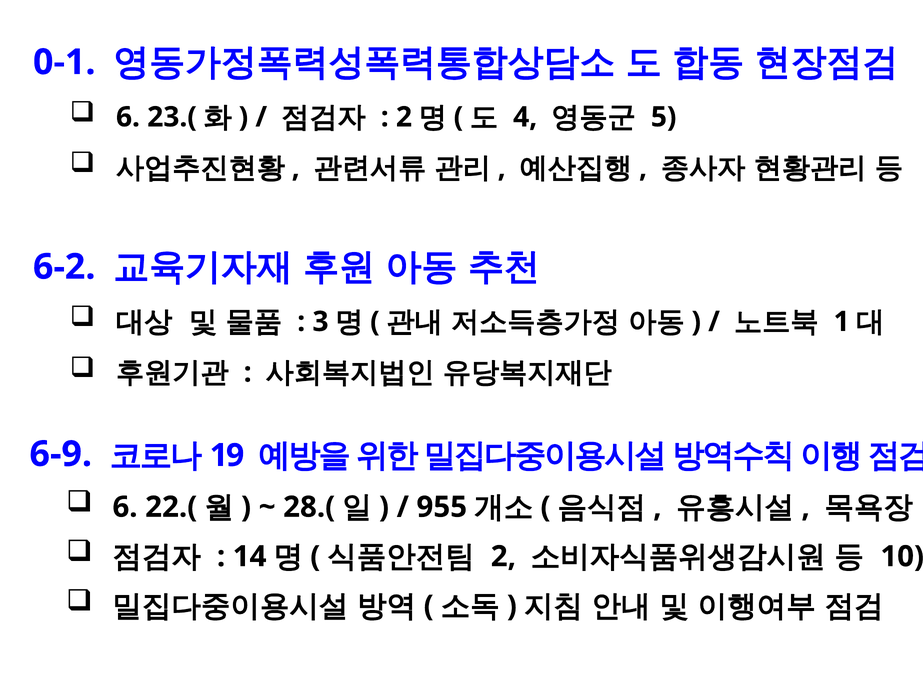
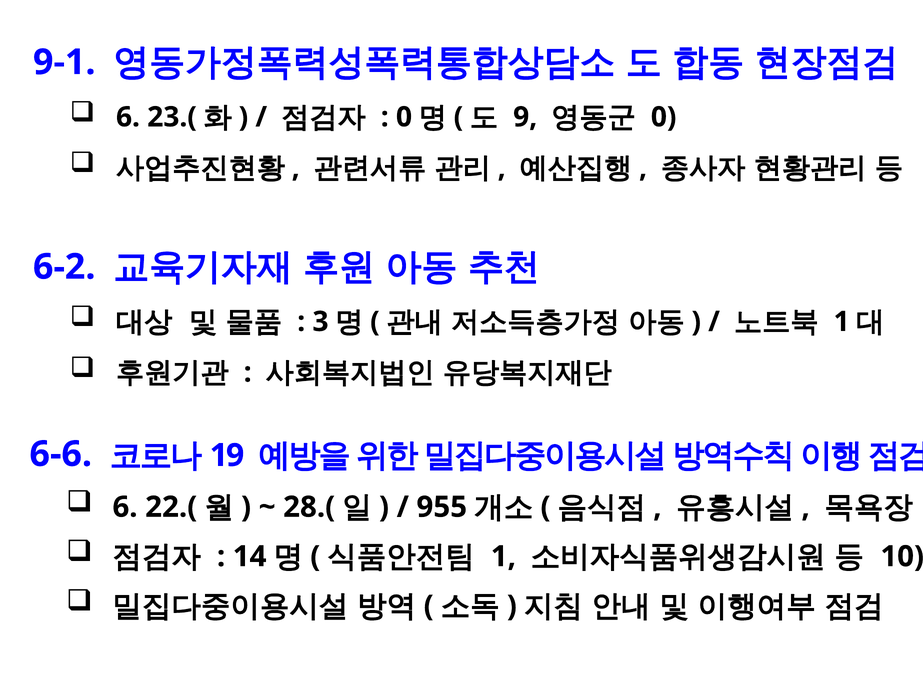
0-1: 0-1 -> 9-1
2 at (404, 117): 2 -> 0
4: 4 -> 9
5 at (664, 117): 5 -> 0
6-9: 6-9 -> 6-6
2 at (503, 557): 2 -> 1
